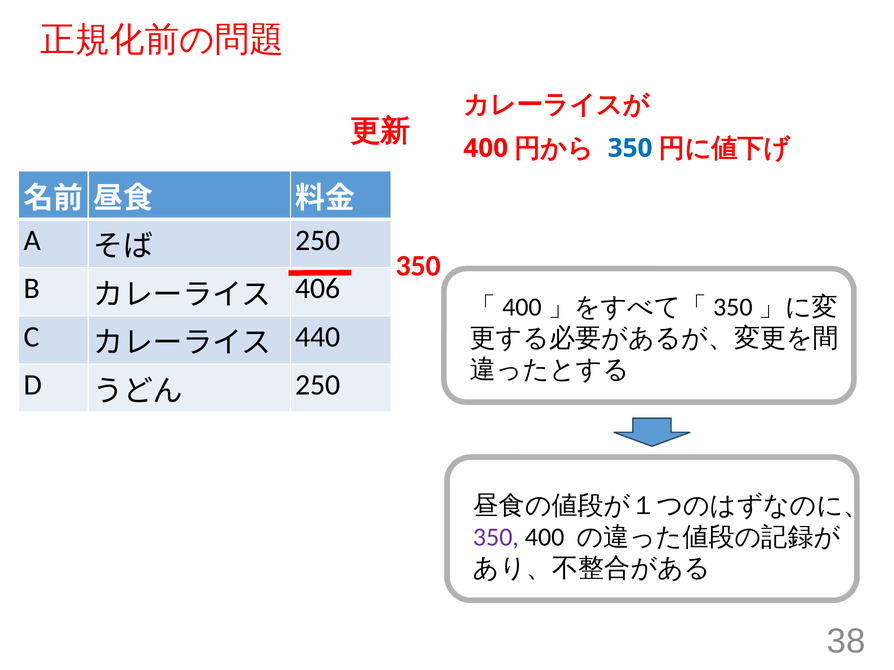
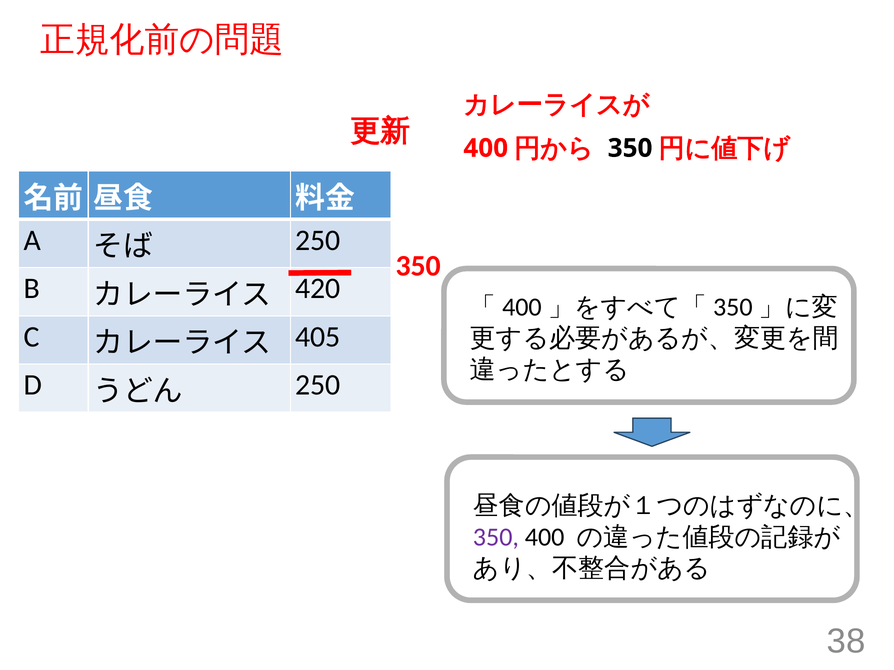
350 at (630, 148) colour: blue -> black
406: 406 -> 420
440: 440 -> 405
